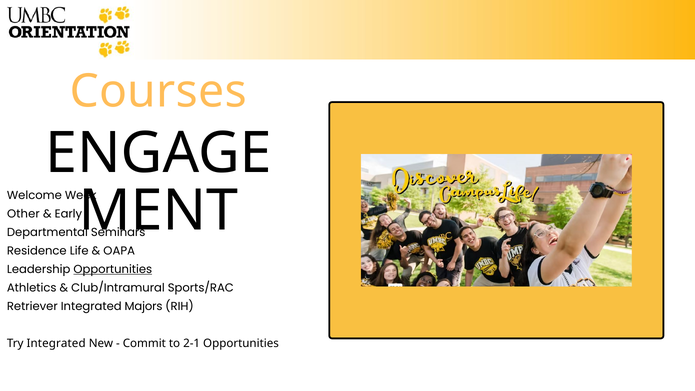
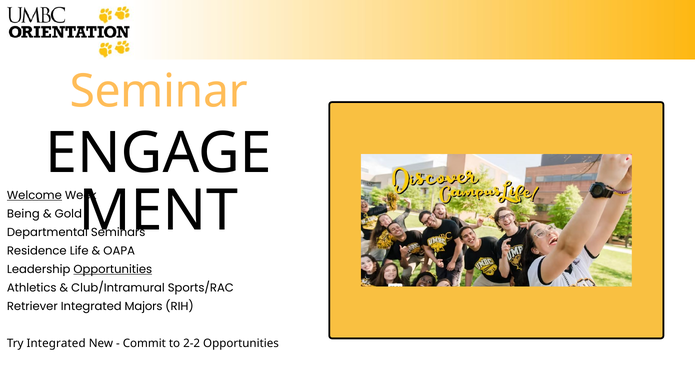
Courses: Courses -> Seminar
Welcome underline: none -> present
Other: Other -> Being
Early: Early -> Gold
2-1: 2-1 -> 2-2
